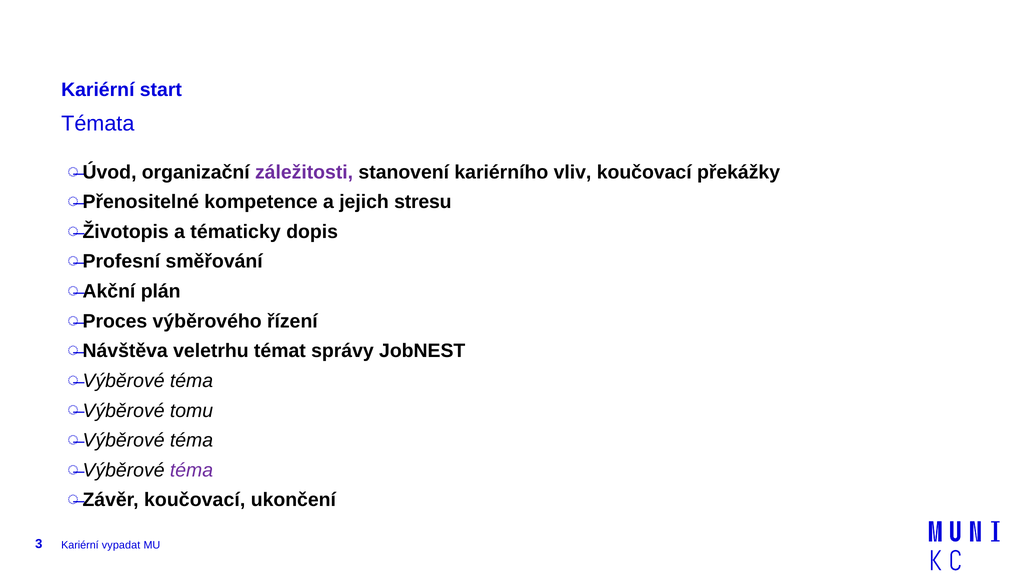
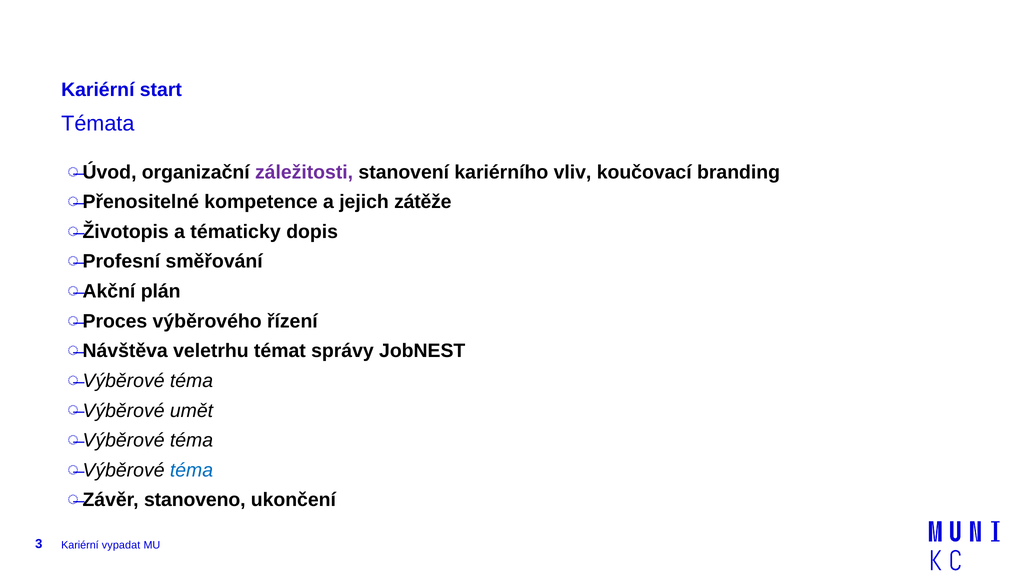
překážky: překážky -> branding
stresu: stresu -> zátěže
tomu: tomu -> umět
téma at (192, 470) colour: purple -> blue
koučovací at (195, 500): koučovací -> stanoveno
